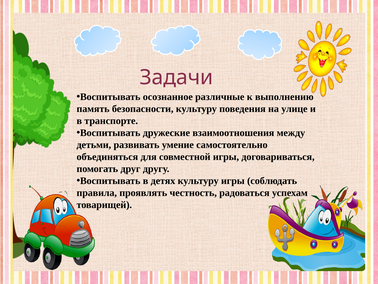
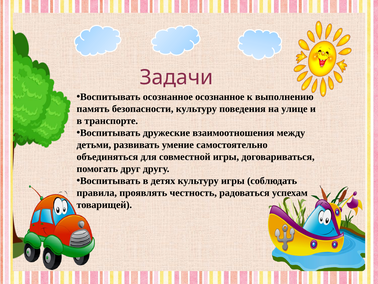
осознанное различные: различные -> осознанное
